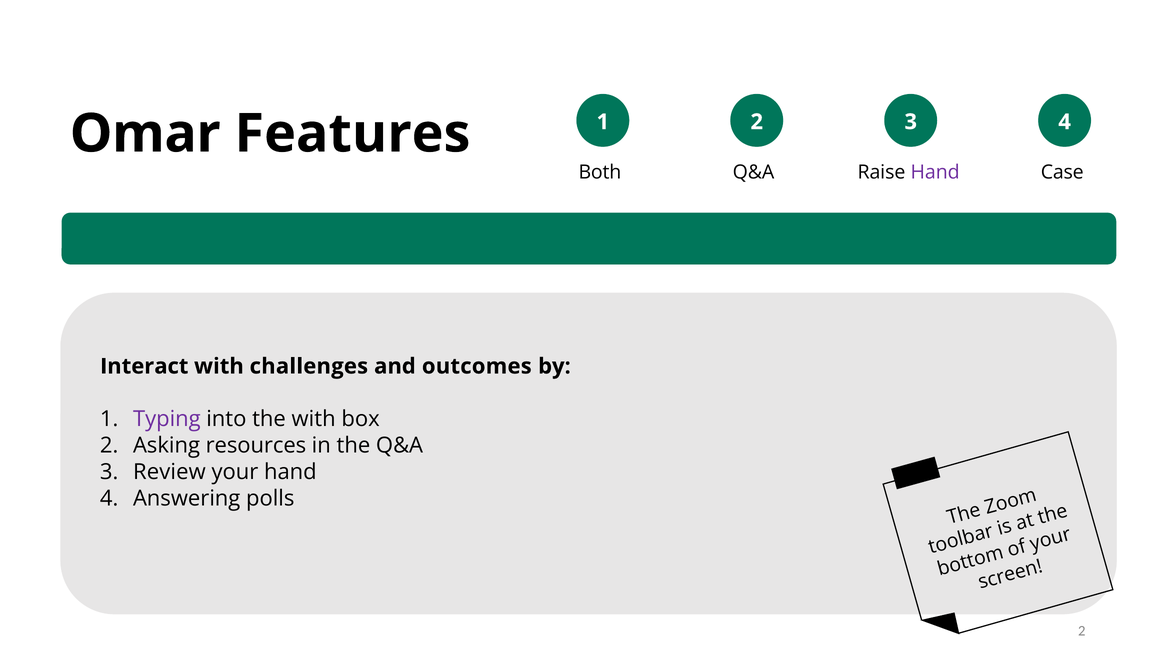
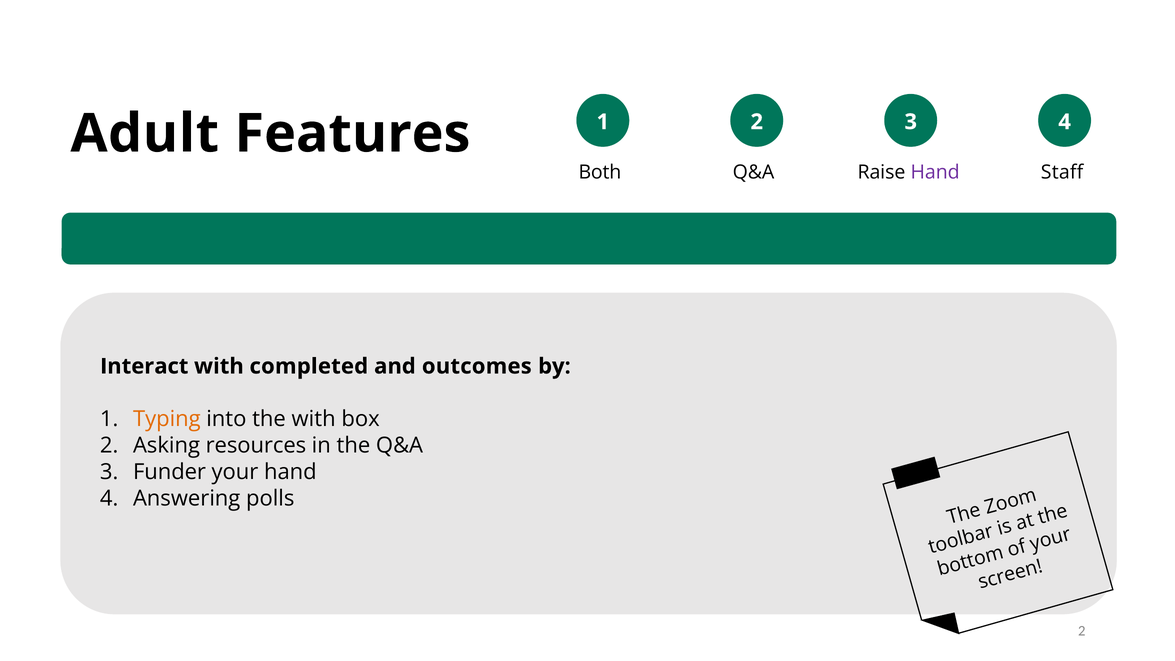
Omar: Omar -> Adult
Case: Case -> Staff
challenges: challenges -> completed
Typing colour: purple -> orange
Review: Review -> Funder
